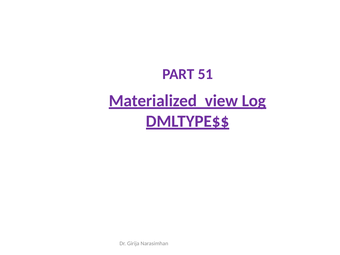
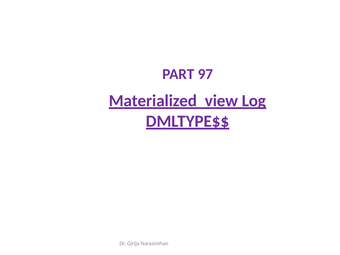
51: 51 -> 97
